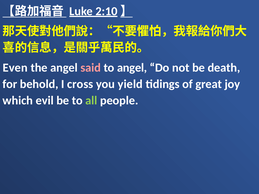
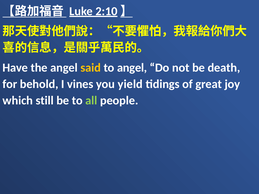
Even: Even -> Have
said colour: pink -> yellow
cross: cross -> vines
evil: evil -> still
